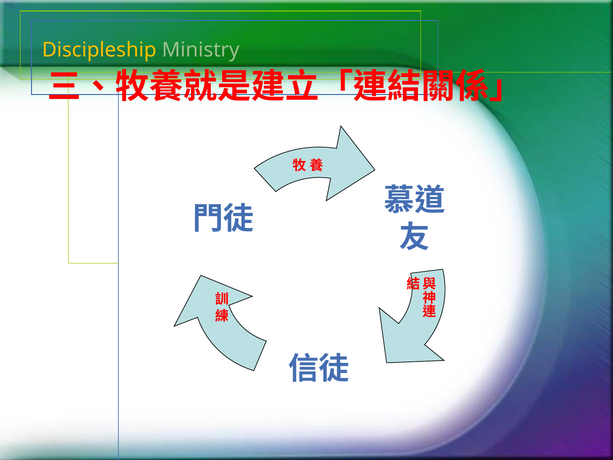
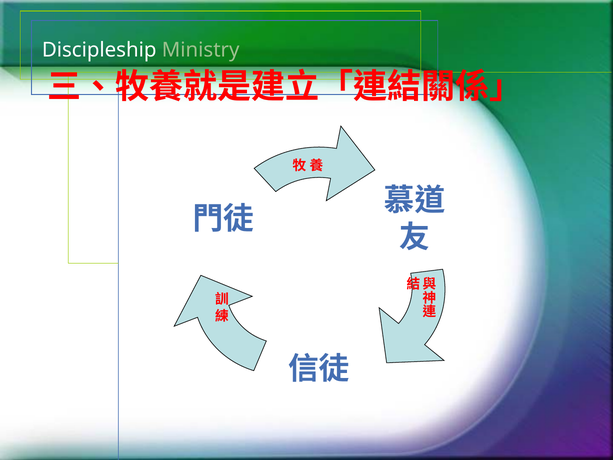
Discipleship colour: yellow -> white
